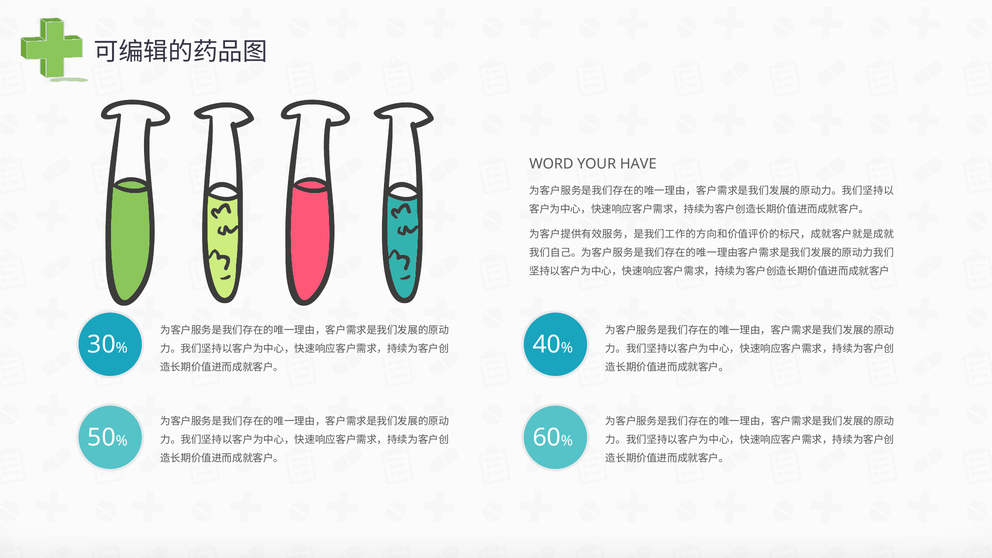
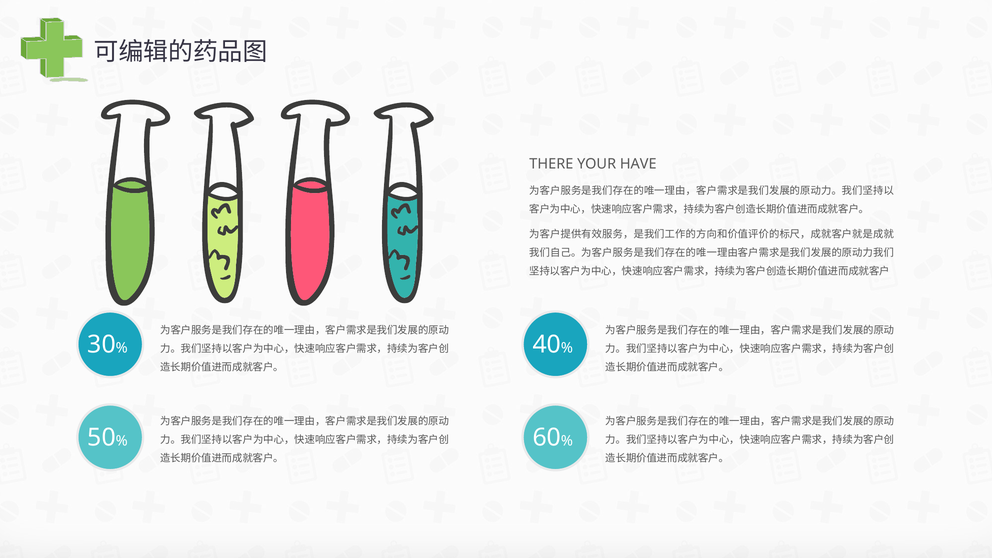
WORD: WORD -> THERE
